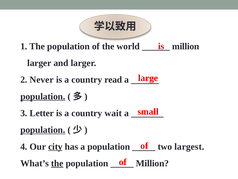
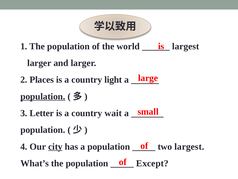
million at (186, 46): million -> largest
Never: Never -> Places
read: read -> light
population at (43, 130) underline: present -> none
the at (57, 163) underline: present -> none
Million at (152, 163): Million -> Except
